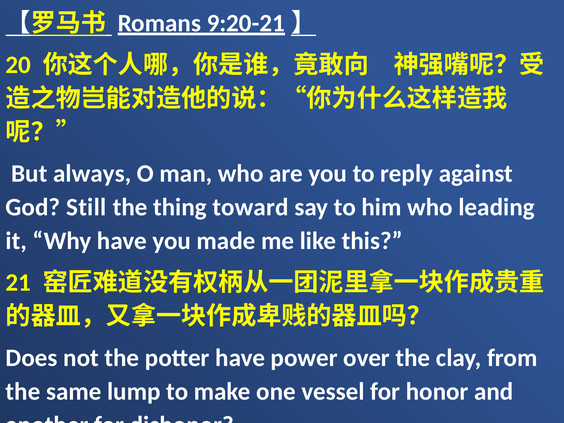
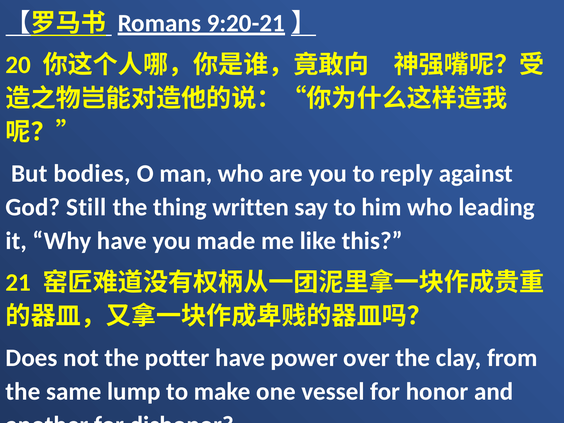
always: always -> bodies
toward: toward -> written
